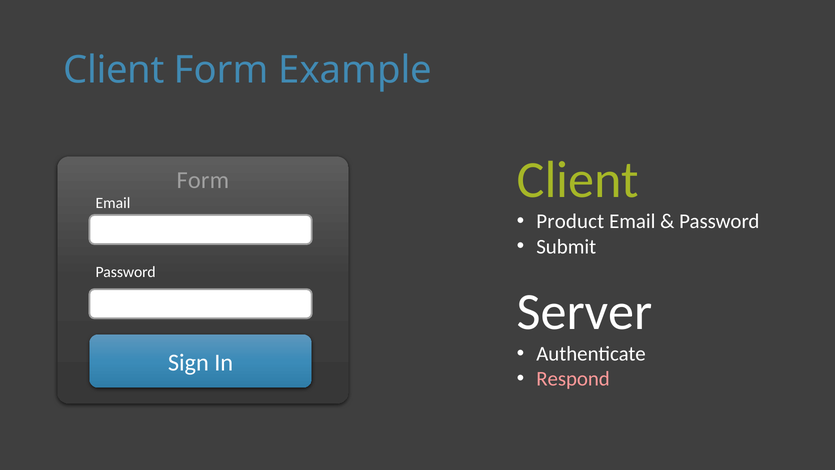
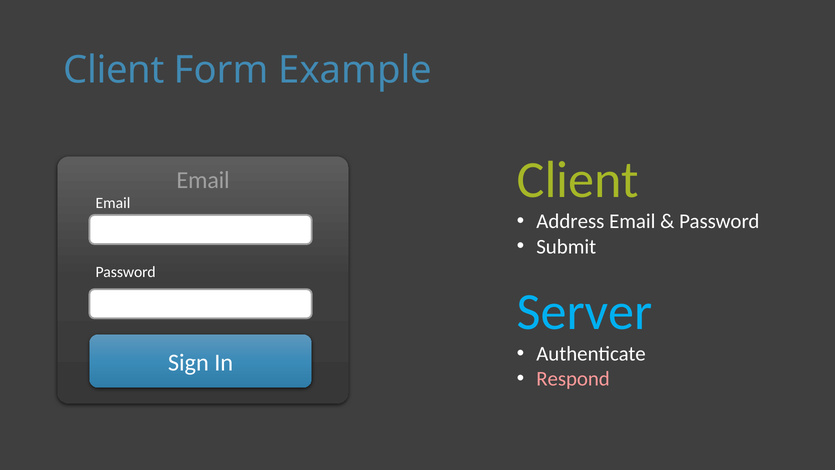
Form at (203, 180): Form -> Email
Product: Product -> Address
Server colour: white -> light blue
